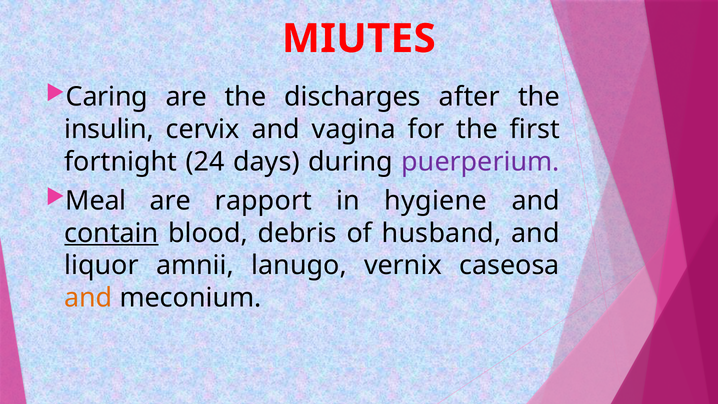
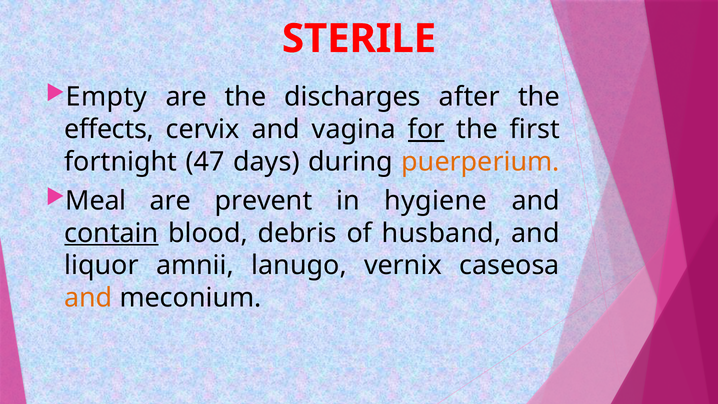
MIUTES: MIUTES -> STERILE
Caring: Caring -> Empty
insulin: insulin -> effects
for underline: none -> present
24: 24 -> 47
puerperium colour: purple -> orange
rapport: rapport -> prevent
